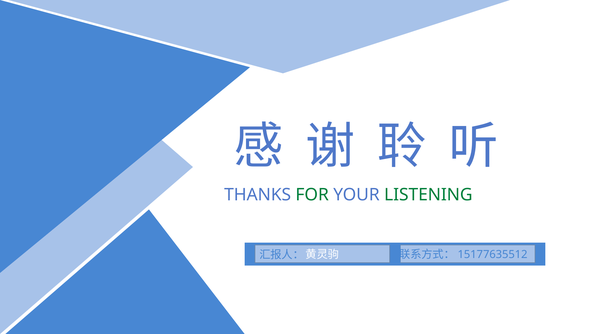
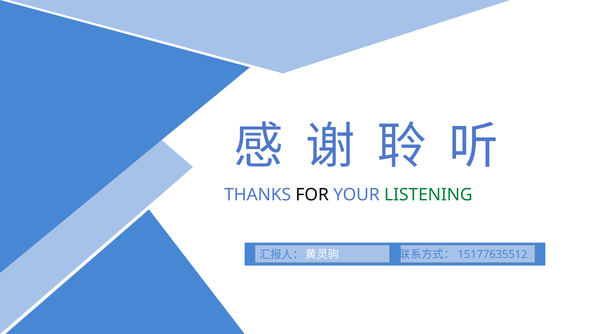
FOR colour: green -> black
